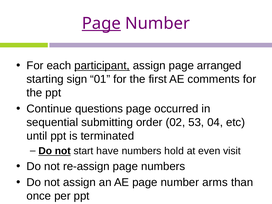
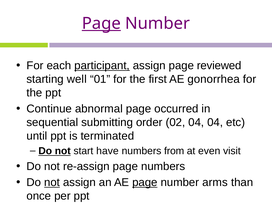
arranged: arranged -> reviewed
sign: sign -> well
comments: comments -> gonorrhea
questions: questions -> abnormal
02 53: 53 -> 04
hold: hold -> from
not at (52, 182) underline: none -> present
page at (145, 182) underline: none -> present
